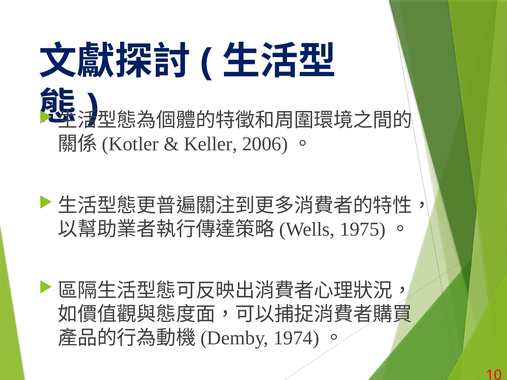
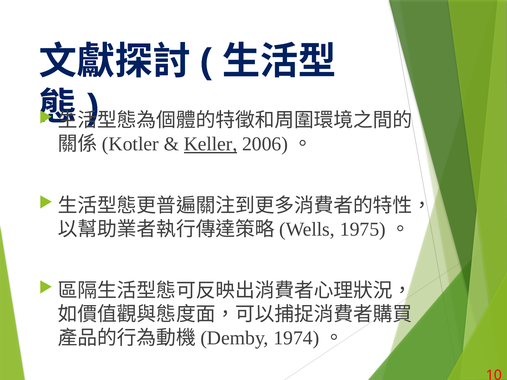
Keller underline: none -> present
